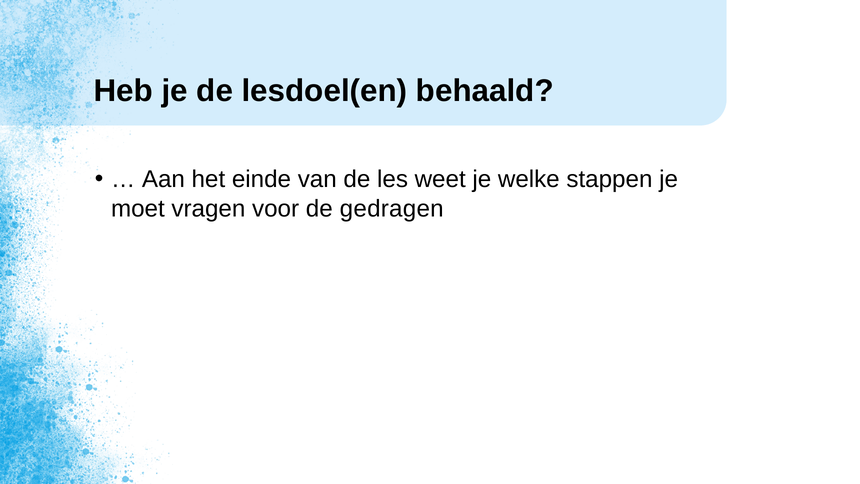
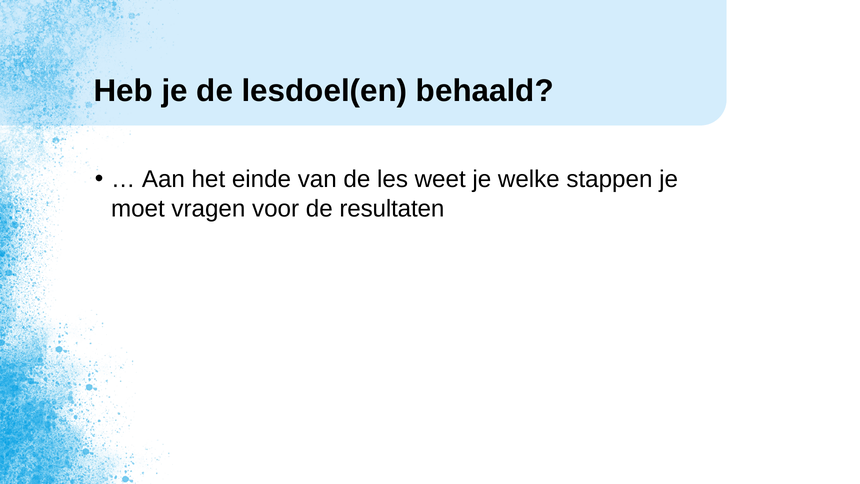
gedragen: gedragen -> resultaten
